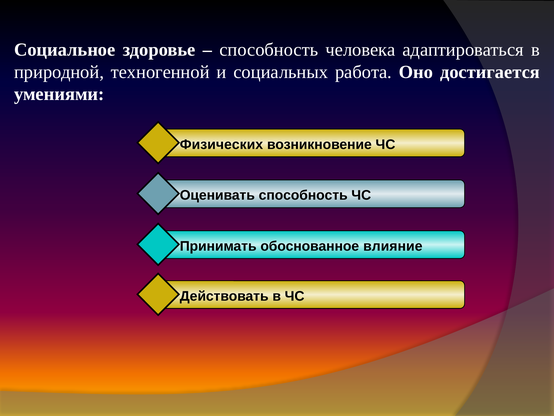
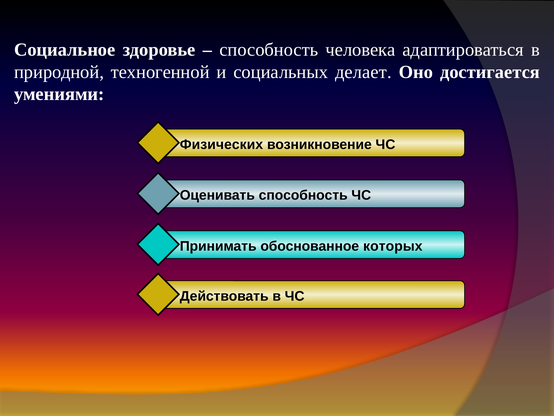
работа: работа -> делает
влияние: влияние -> которых
